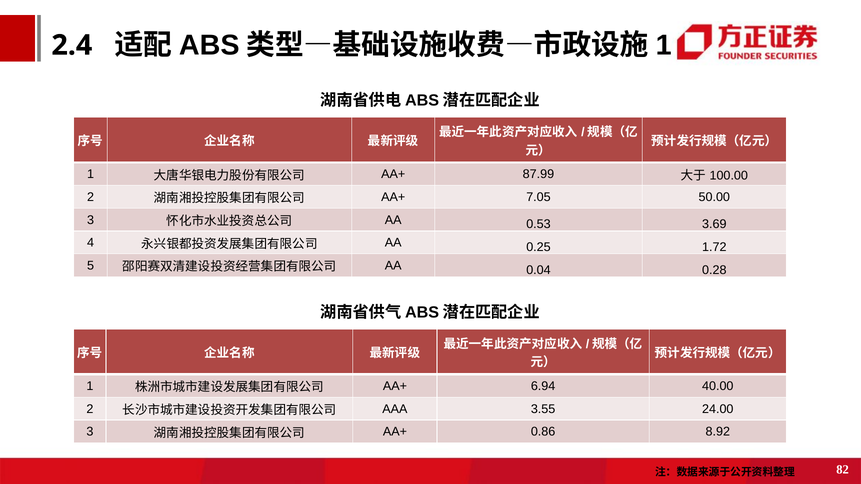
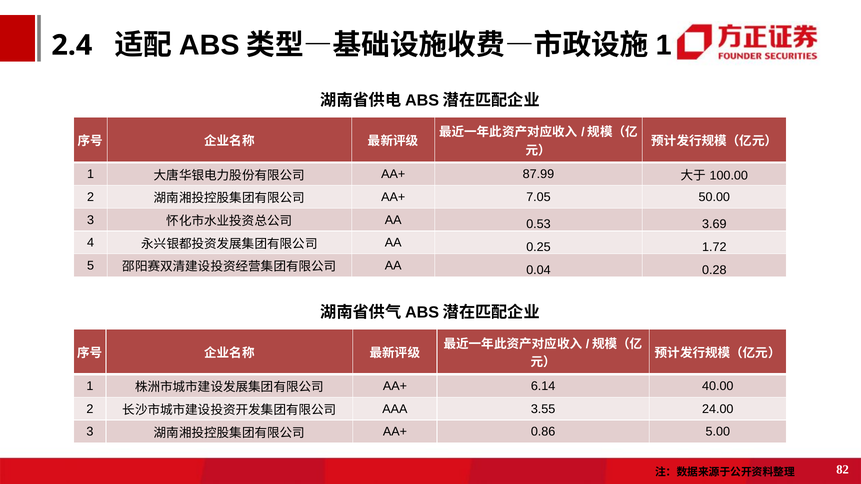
6.94: 6.94 -> 6.14
8.92: 8.92 -> 5.00
